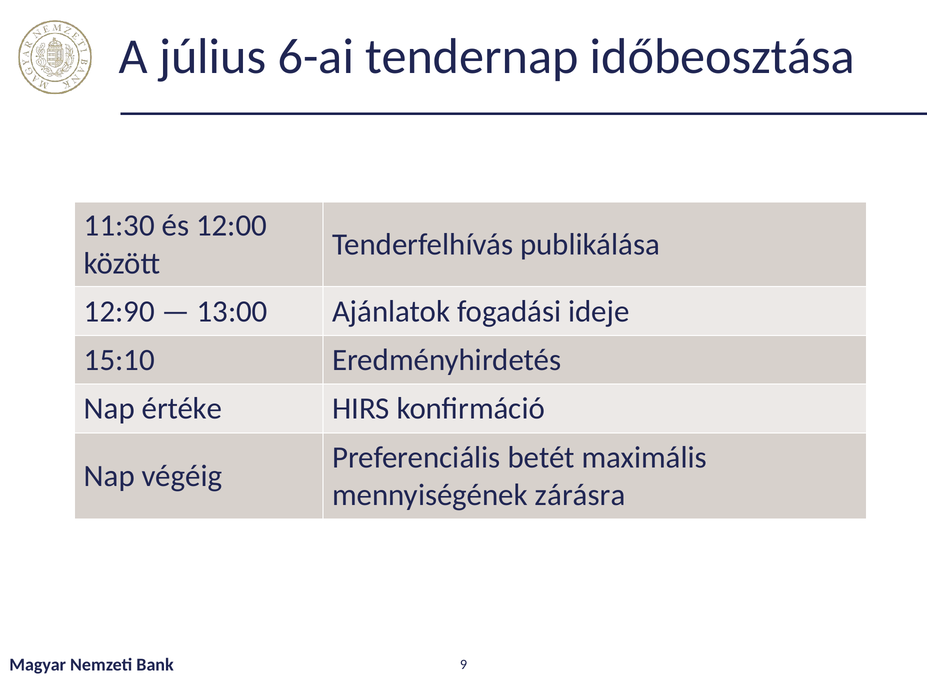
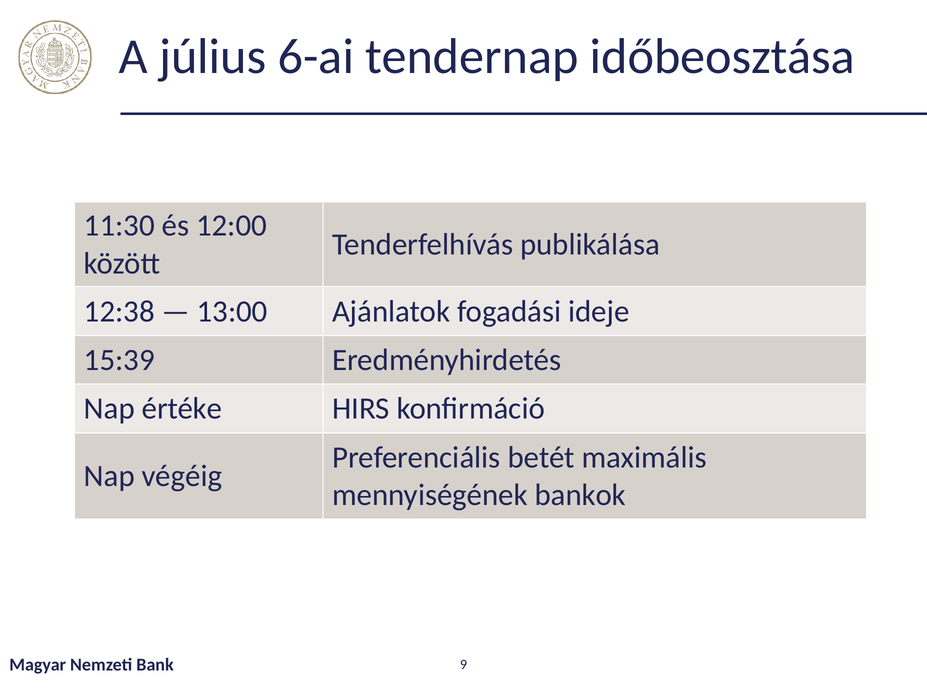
12:90: 12:90 -> 12:38
15:10: 15:10 -> 15:39
zárásra: zárásra -> bankok
